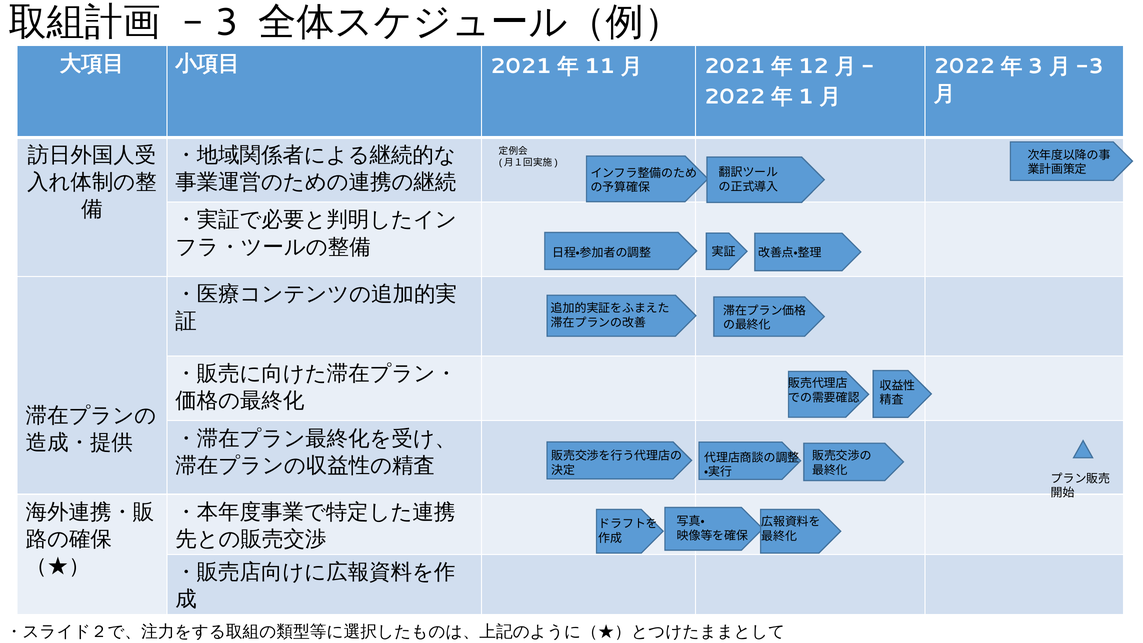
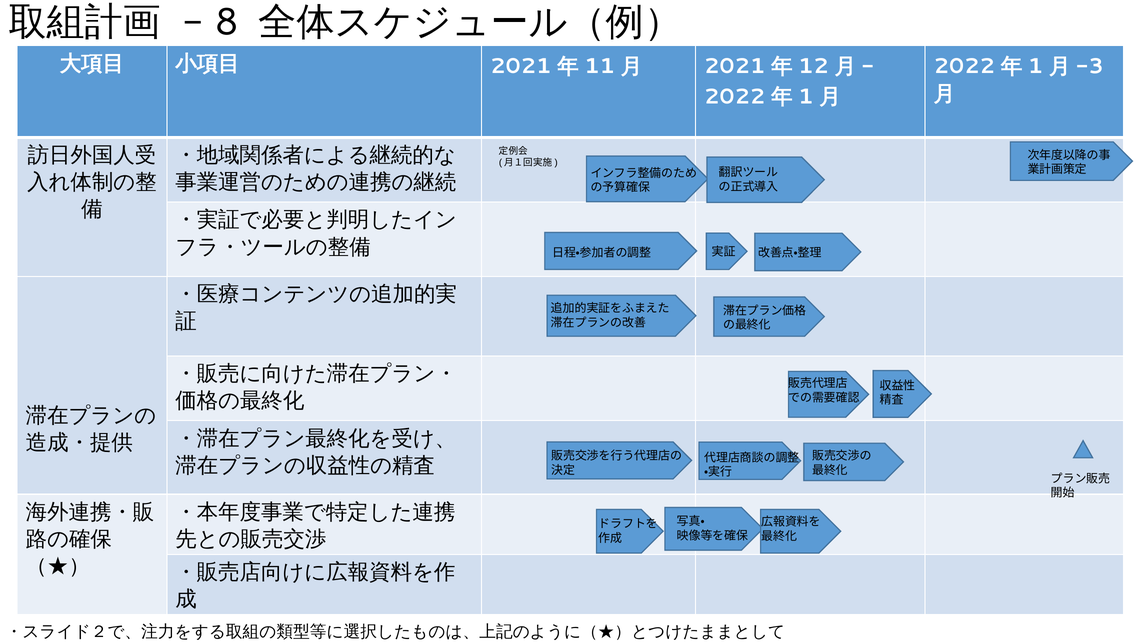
3 at (227, 22): 3 -> 8
3 at (1035, 66): 3 -> 1
